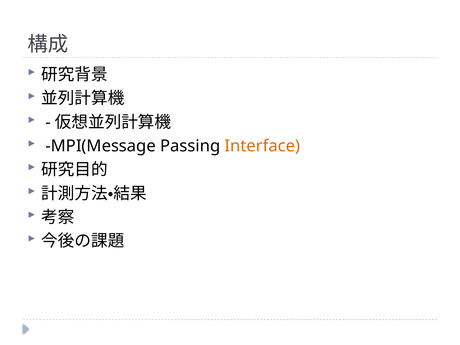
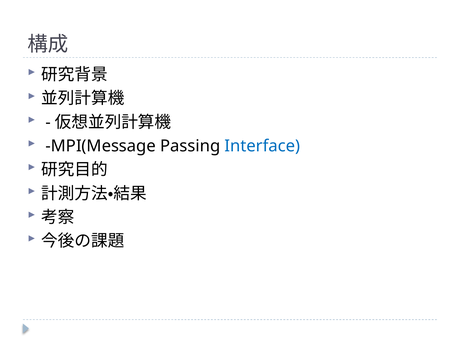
Interface colour: orange -> blue
